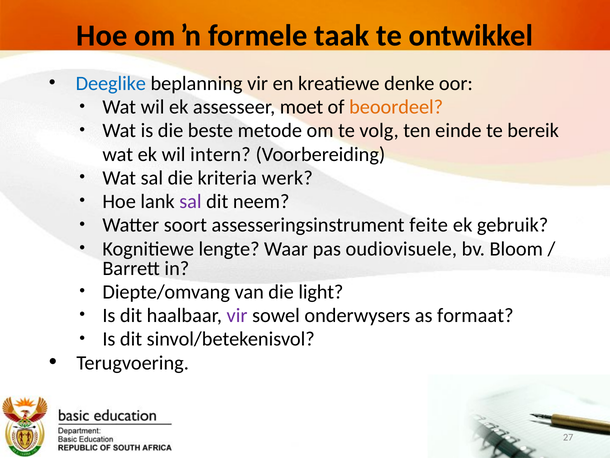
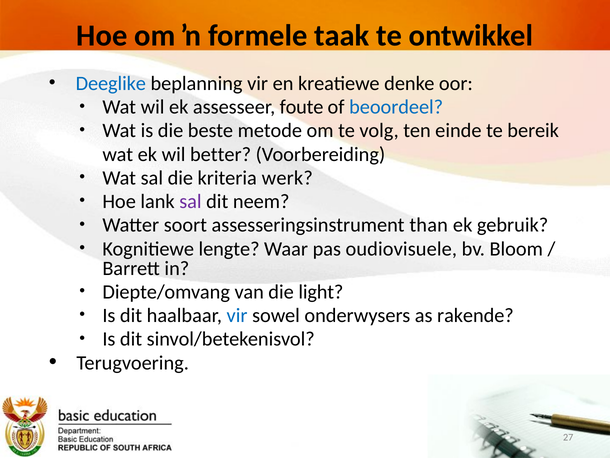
moet: moet -> foute
beoordeel colour: orange -> blue
intern: intern -> better
feite: feite -> than
vir at (237, 315) colour: purple -> blue
formaat: formaat -> rakende
